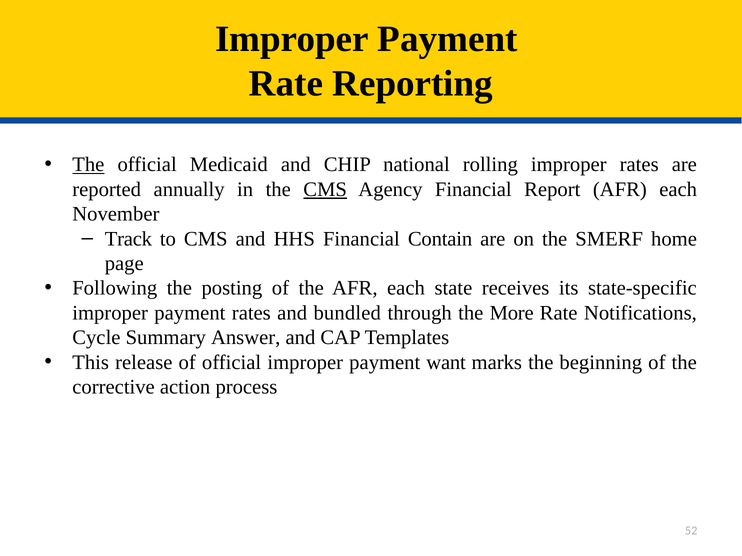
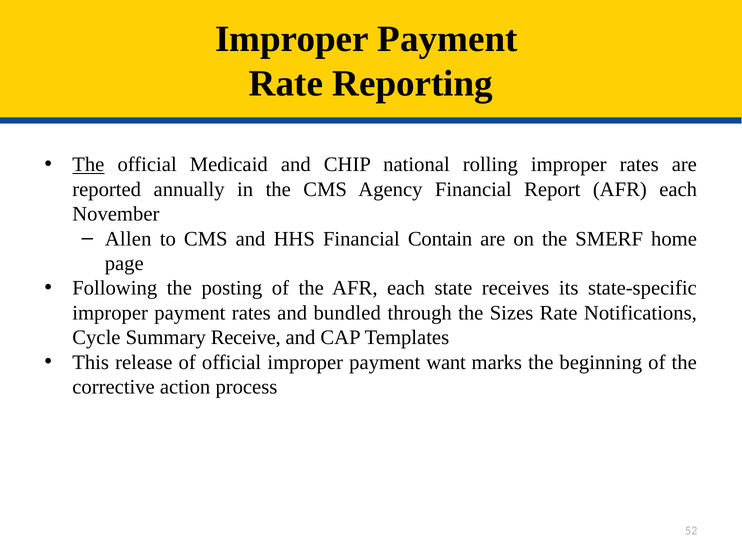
CMS at (325, 189) underline: present -> none
Track: Track -> Allen
More: More -> Sizes
Answer: Answer -> Receive
